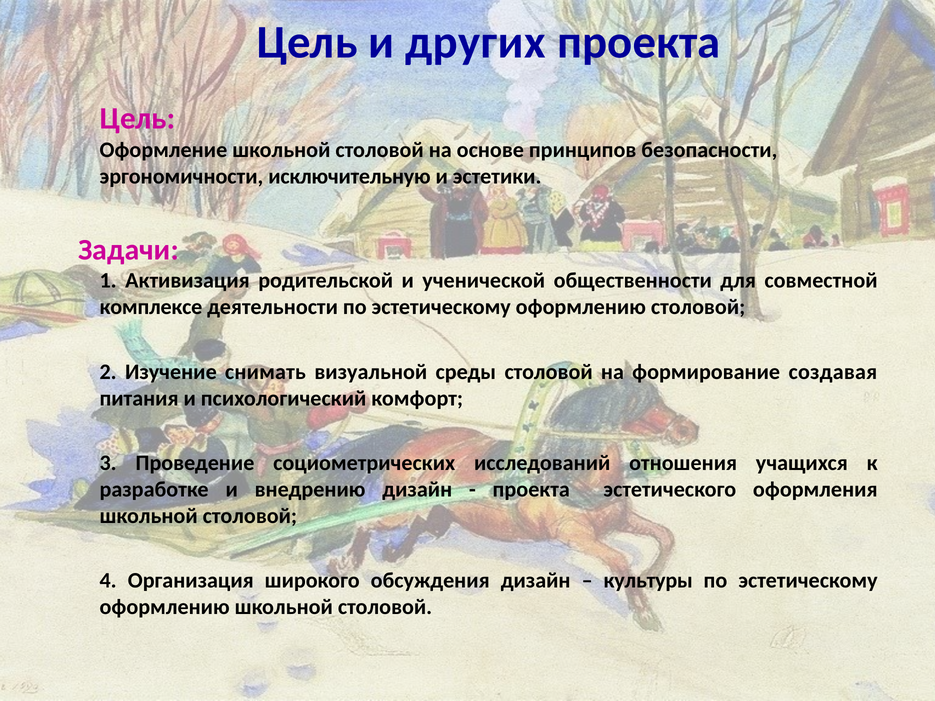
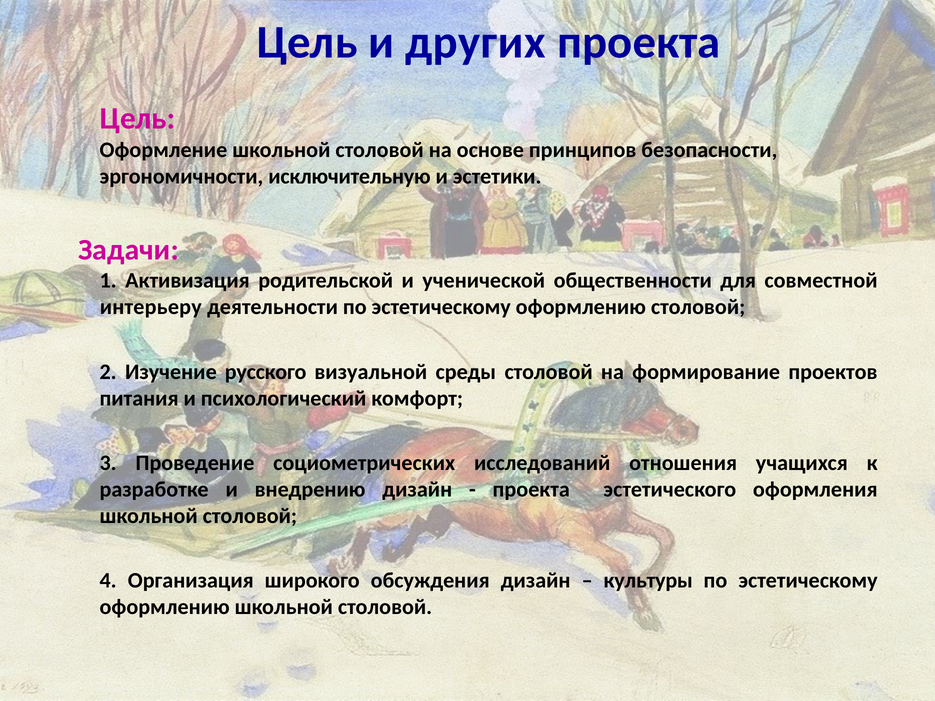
комплексе: комплексе -> интерьеру
снимать: снимать -> русского
создавая: создавая -> проектов
